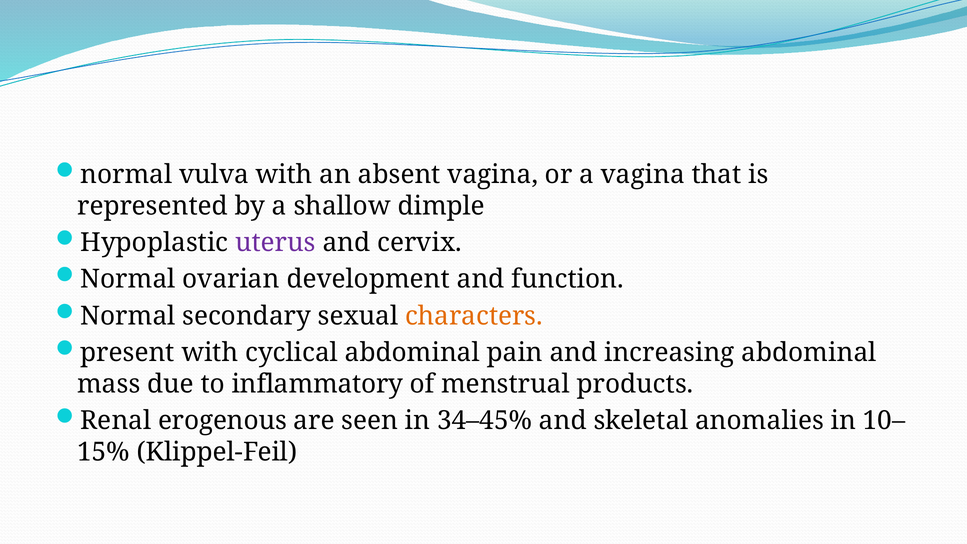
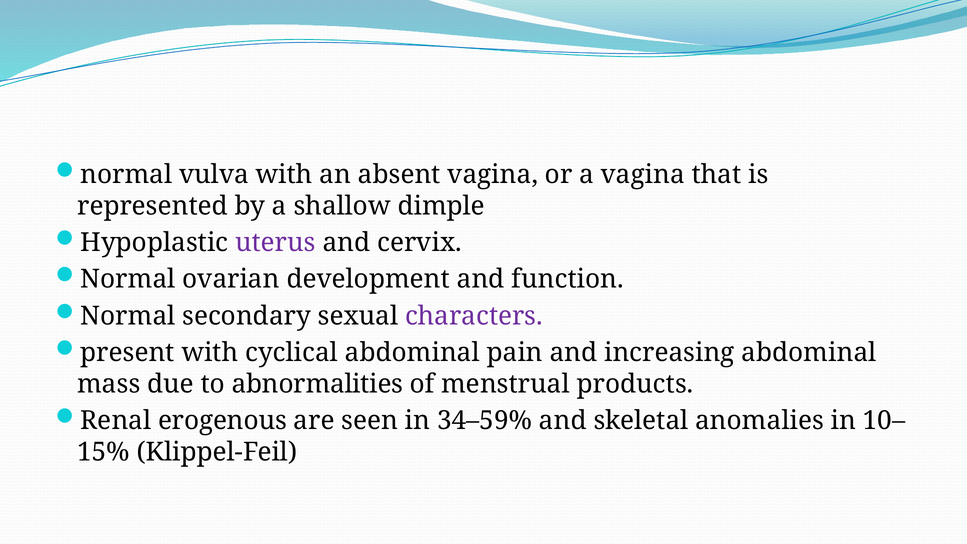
characters colour: orange -> purple
inflammatory: inflammatory -> abnormalities
34–45%: 34–45% -> 34–59%
